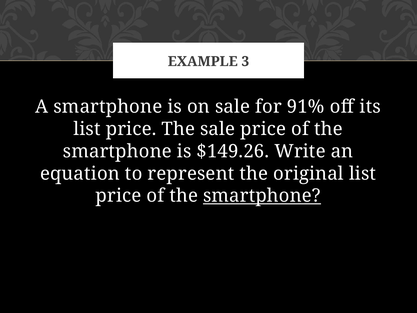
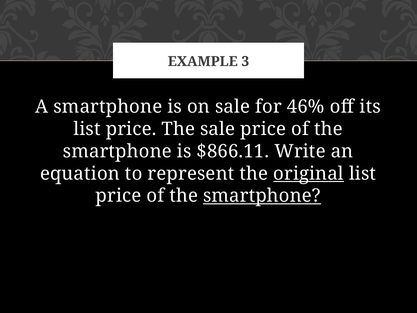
91%: 91% -> 46%
$149.26: $149.26 -> $866.11
original underline: none -> present
